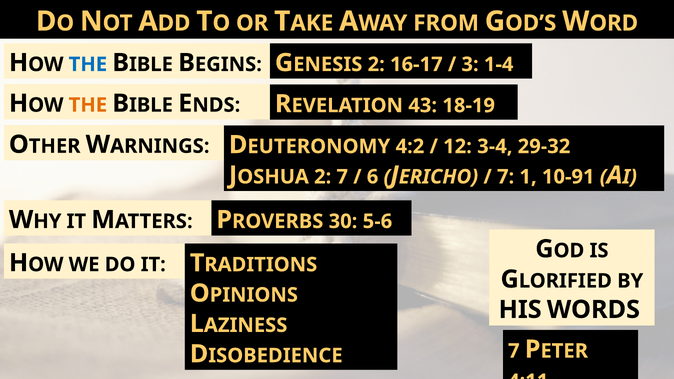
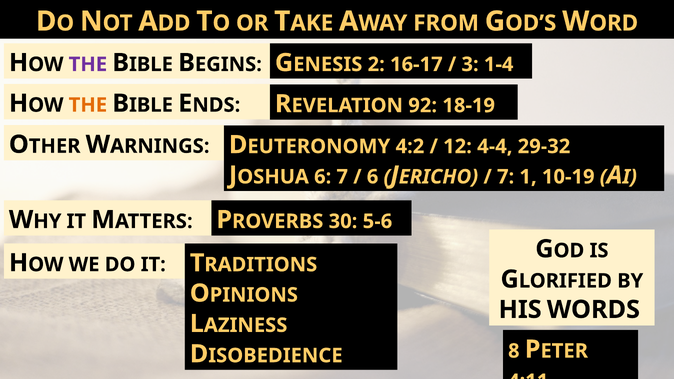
THE at (88, 64) colour: blue -> purple
43: 43 -> 92
3-4: 3-4 -> 4-4
2 at (323, 177): 2 -> 6
10-91: 10-91 -> 10-19
7 at (514, 351): 7 -> 8
